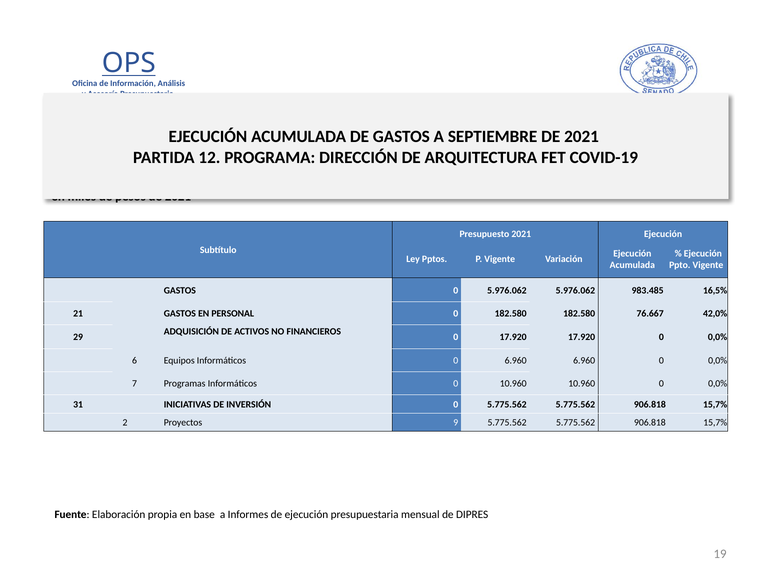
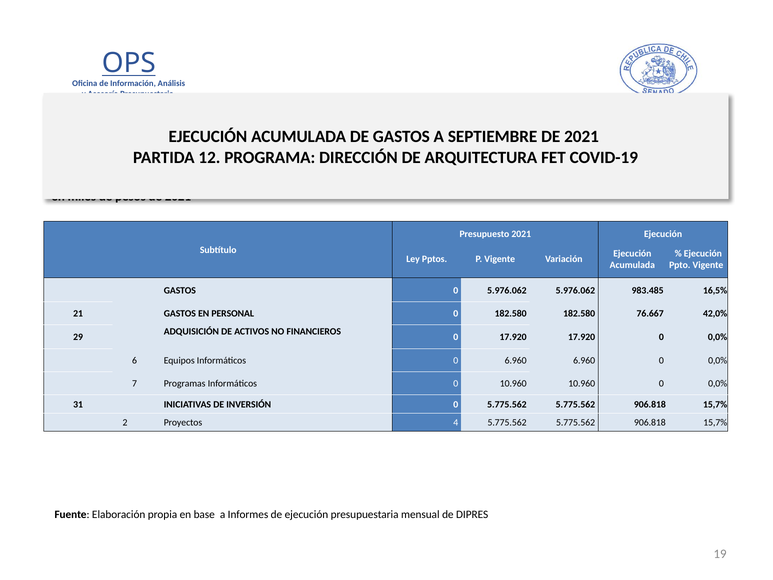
9: 9 -> 4
